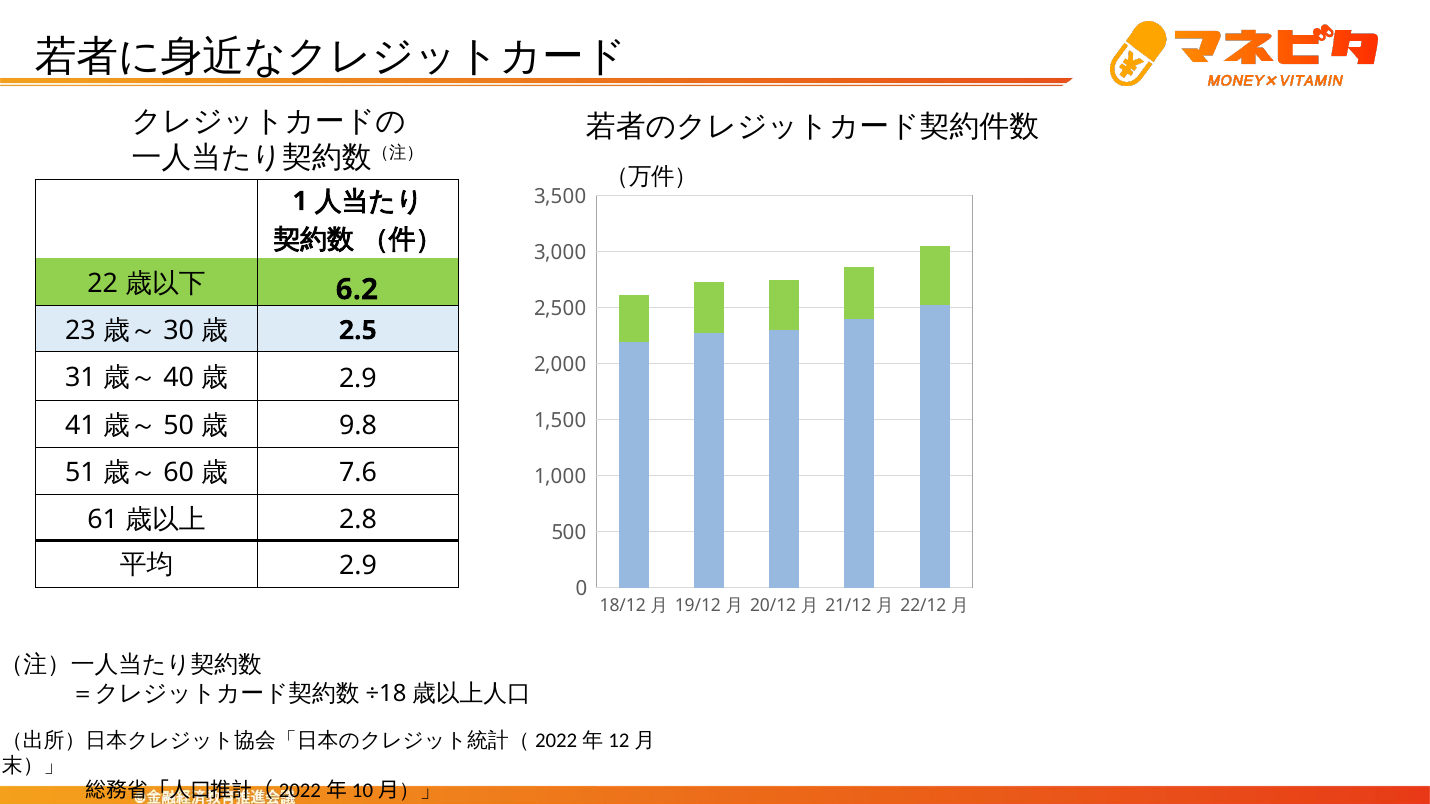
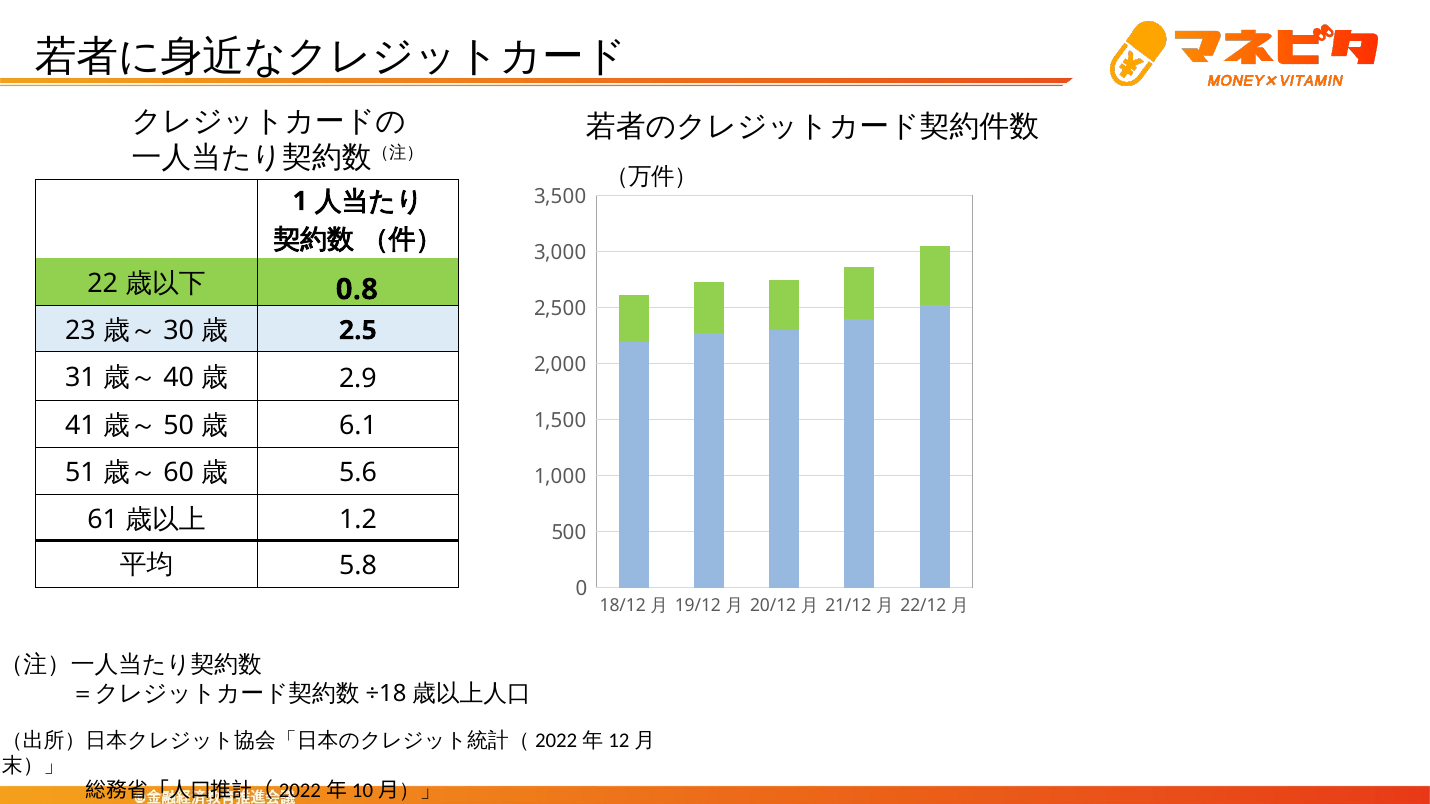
6.2: 6.2 -> 0.8
9.8: 9.8 -> 6.1
7.6: 7.6 -> 5.6
2.8: 2.8 -> 1.2
2.9 at (358, 566): 2.9 -> 5.8
